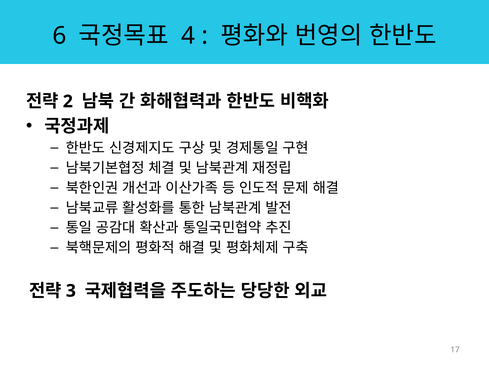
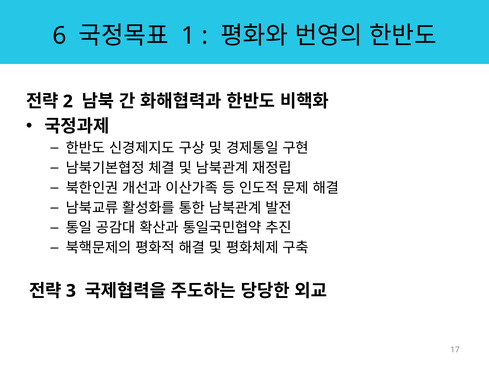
4: 4 -> 1
